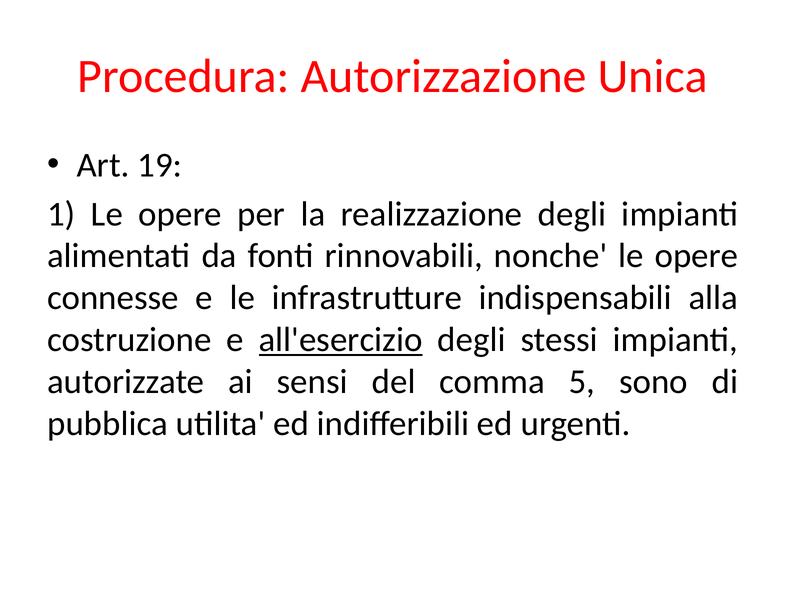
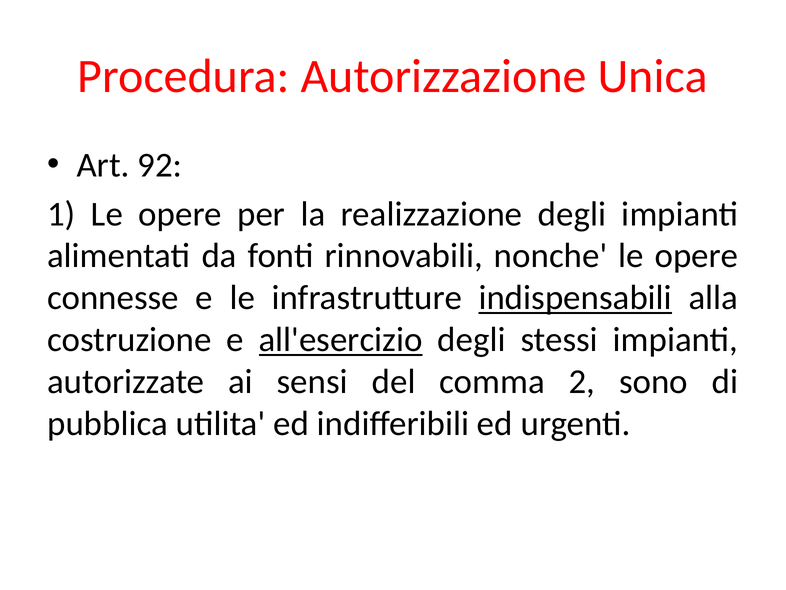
19: 19 -> 92
indispensabili underline: none -> present
5: 5 -> 2
